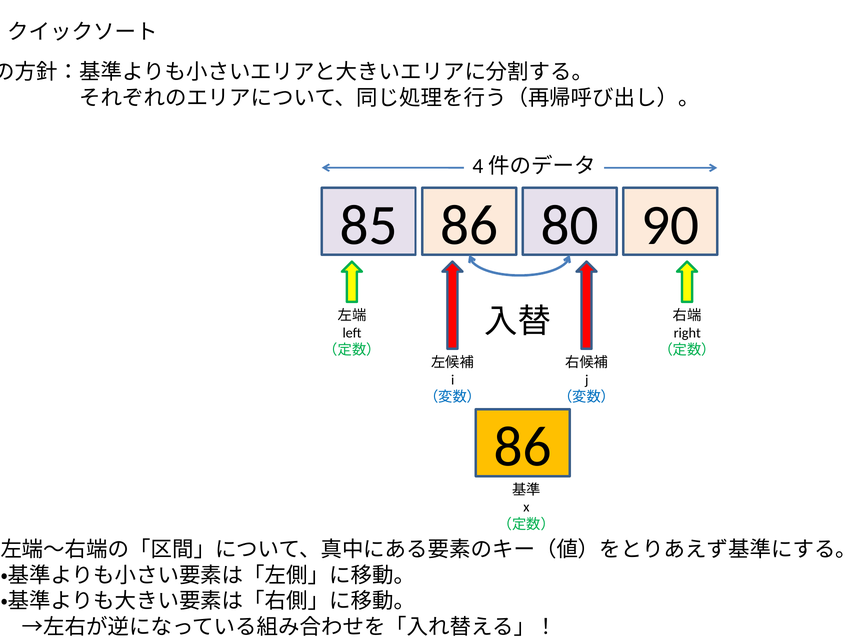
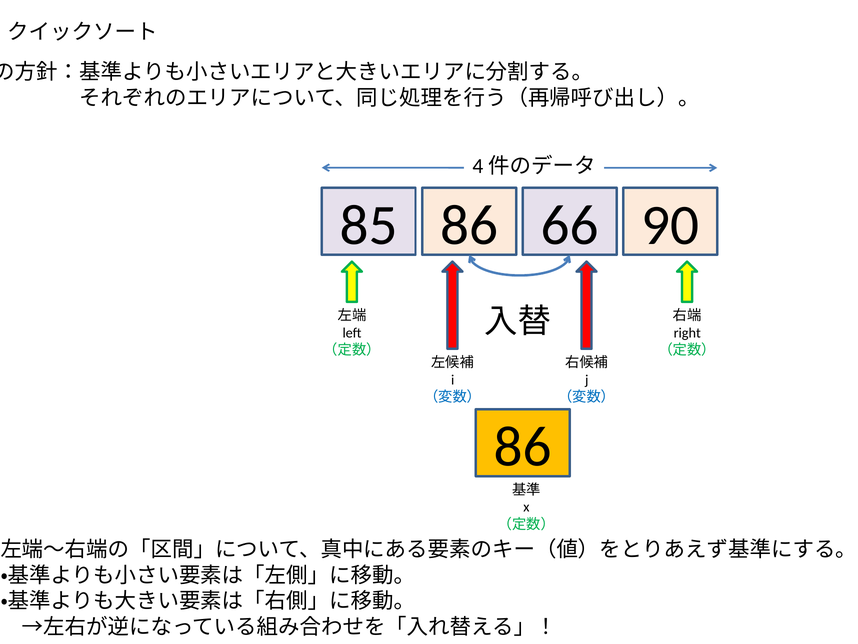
80: 80 -> 66
